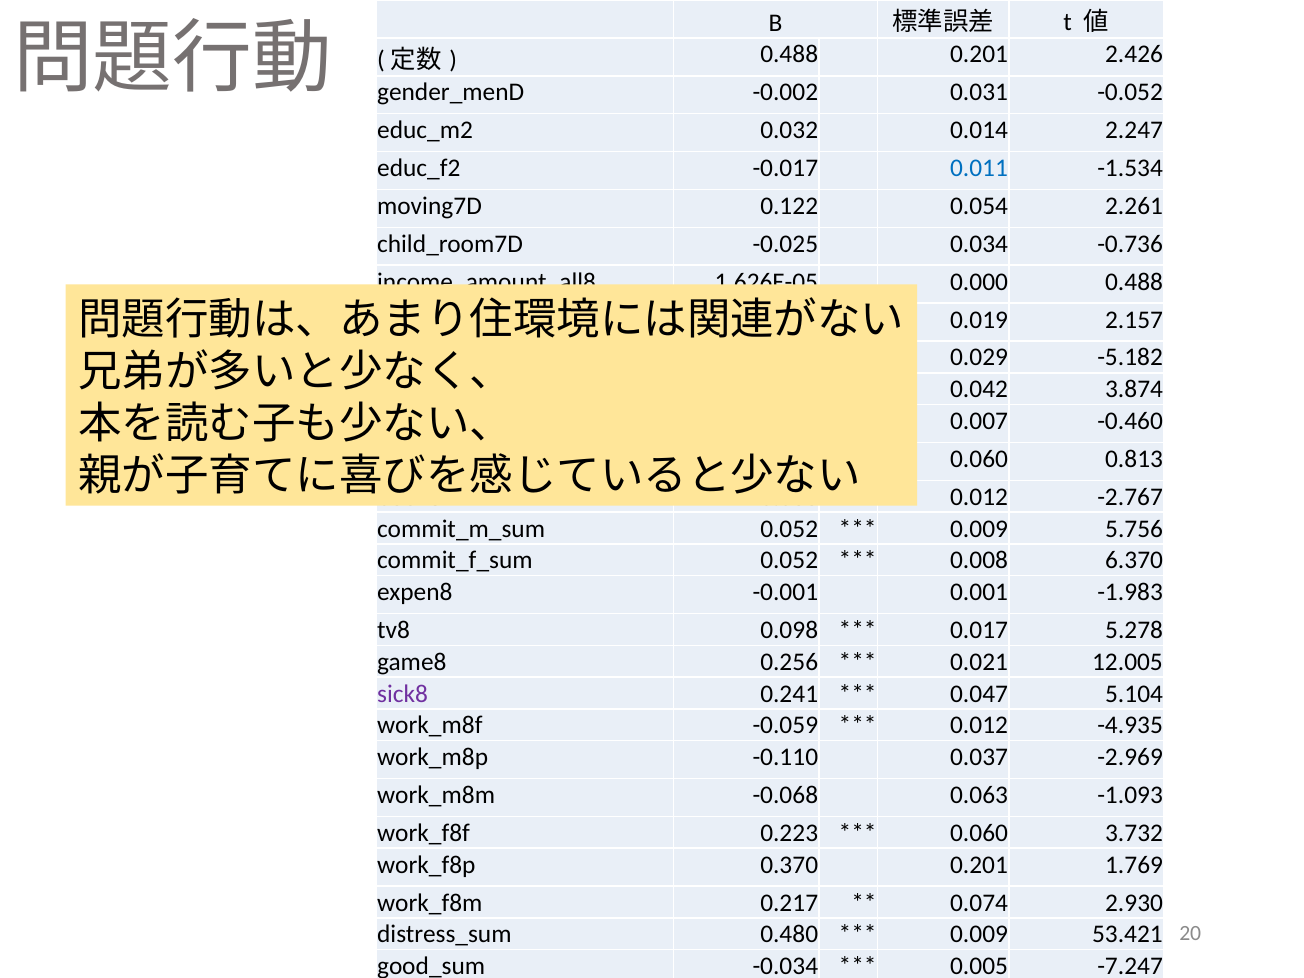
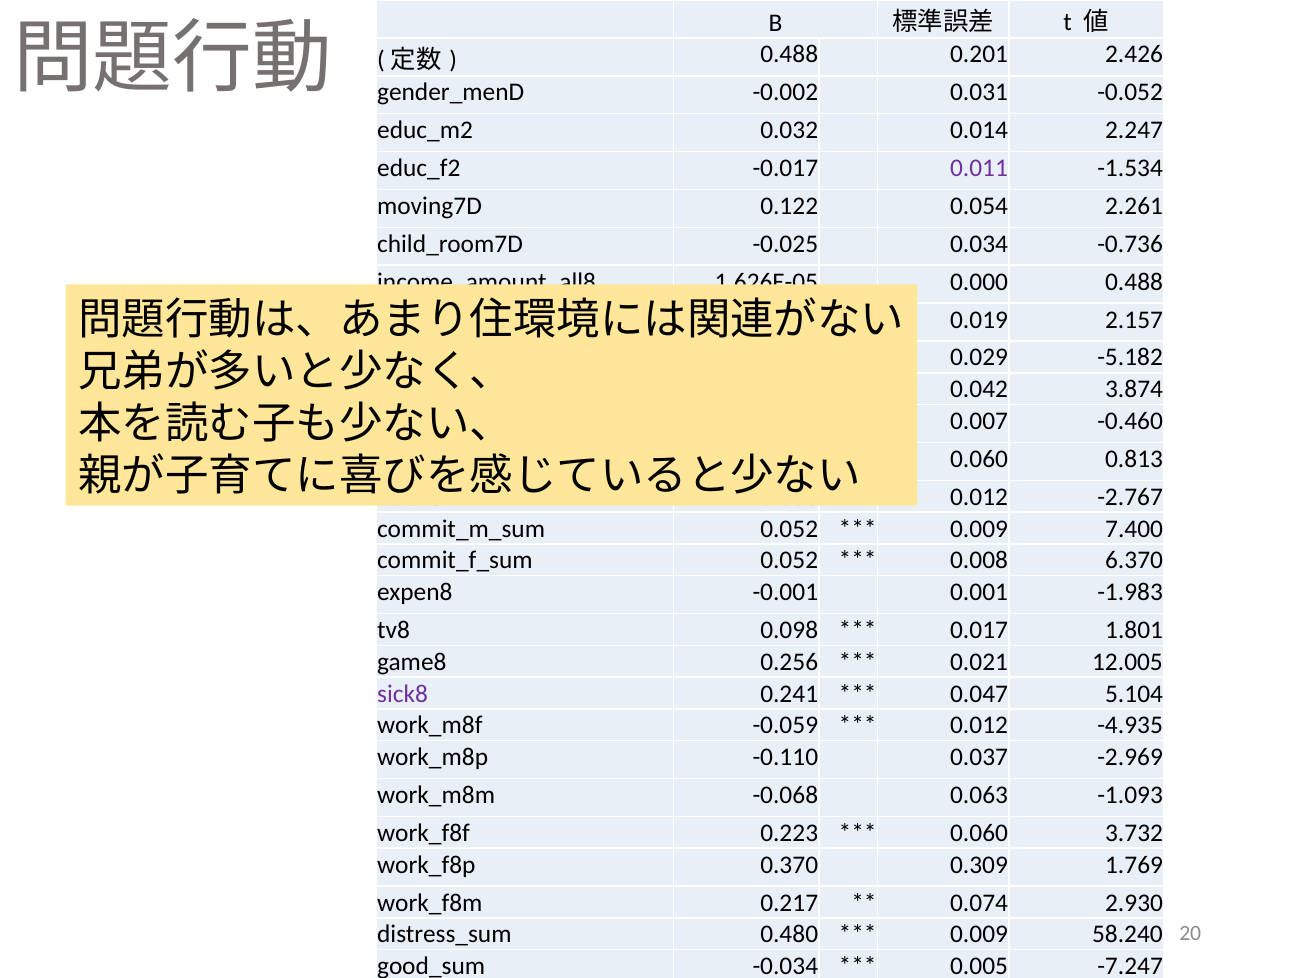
0.011 colour: blue -> purple
5.756: 5.756 -> 7.400
5.278: 5.278 -> 1.801
0.370 0.201: 0.201 -> 0.309
53.421: 53.421 -> 58.240
